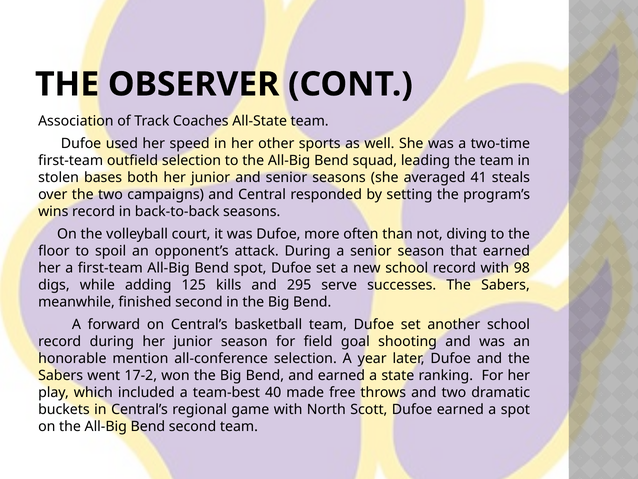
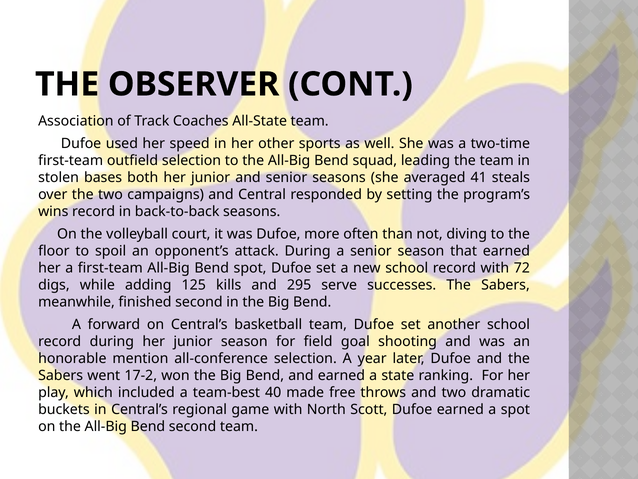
98: 98 -> 72
